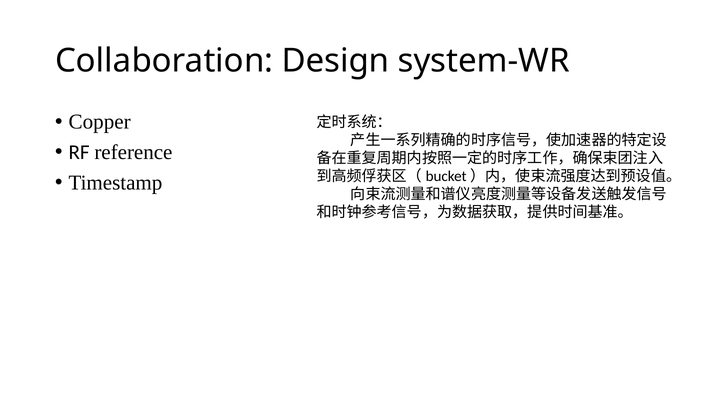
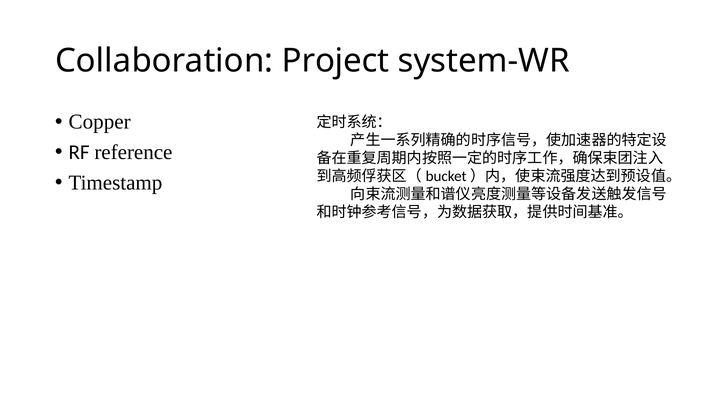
Design: Design -> Project
